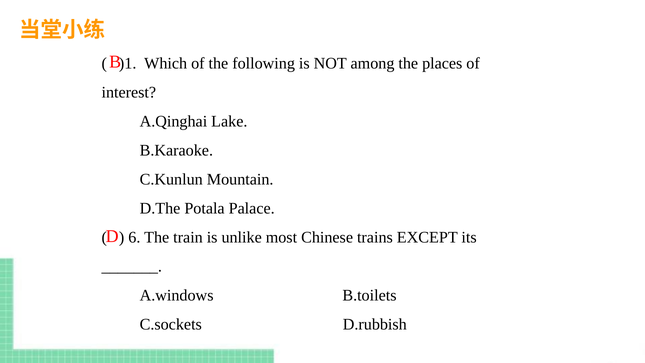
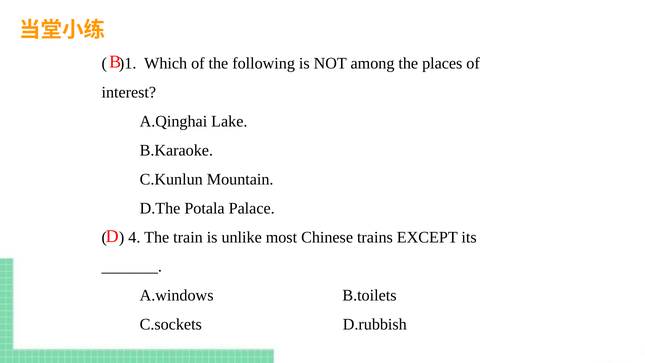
6: 6 -> 4
